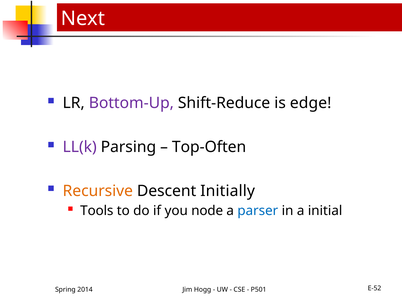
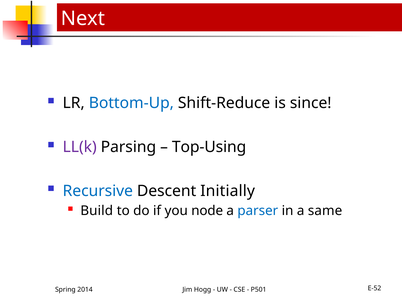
Bottom-Up colour: purple -> blue
edge: edge -> since
Top-Often: Top-Often -> Top-Using
Recursive colour: orange -> blue
Tools: Tools -> Build
initial: initial -> same
